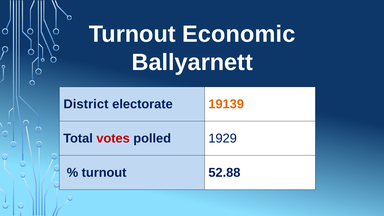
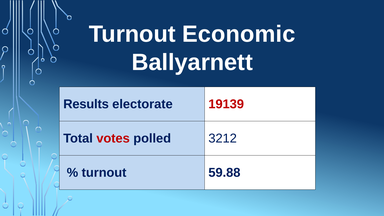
District: District -> Results
19139 colour: orange -> red
1929: 1929 -> 3212
52.88: 52.88 -> 59.88
